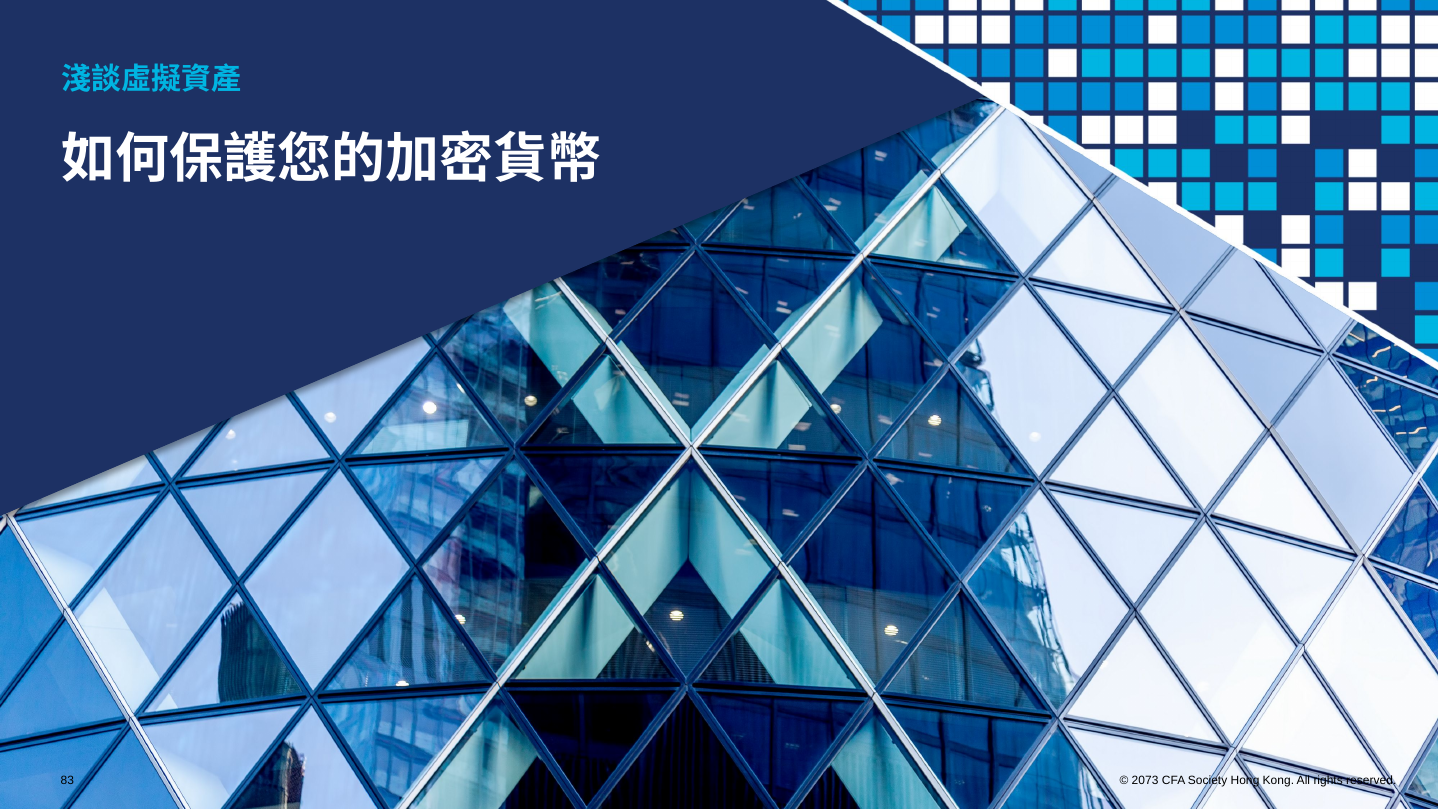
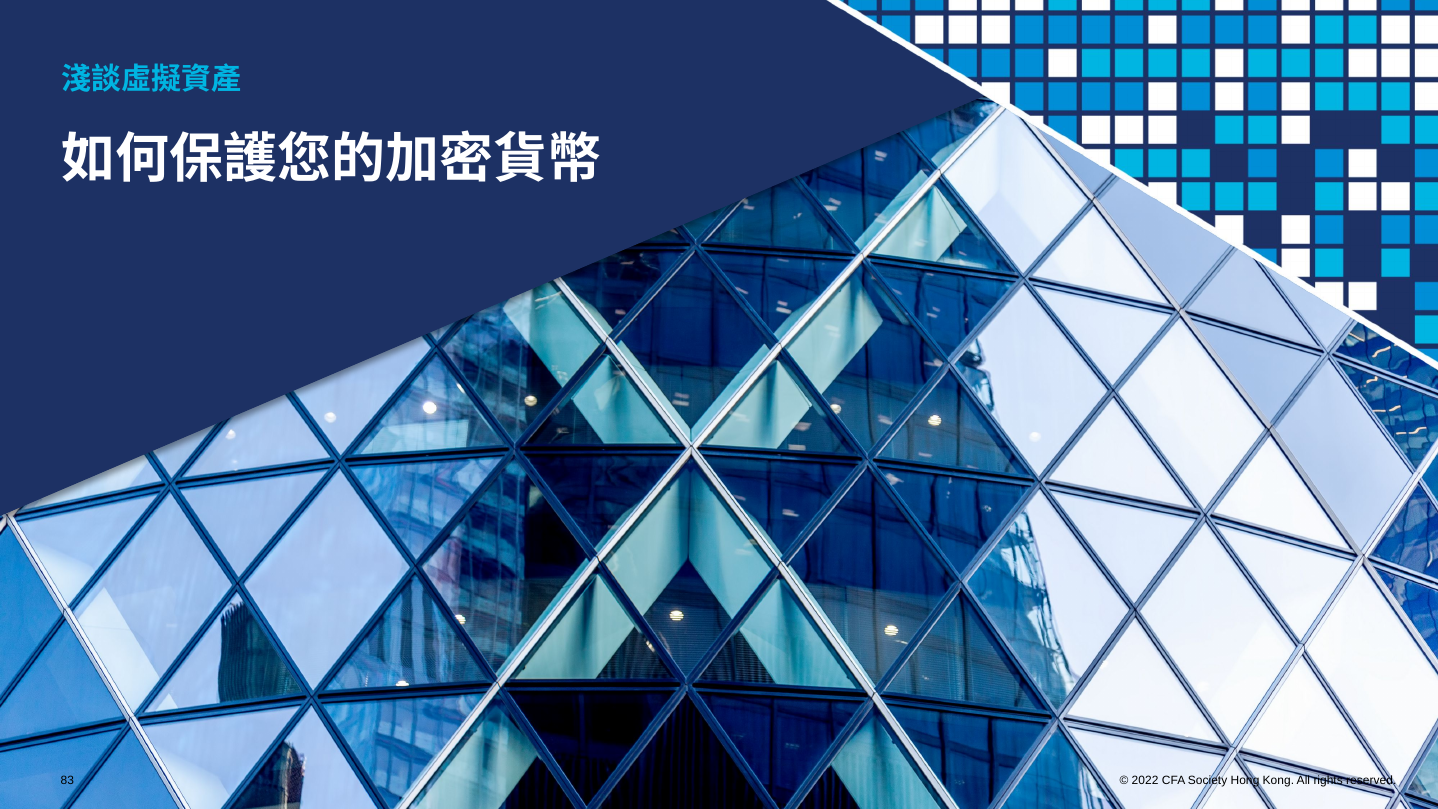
2073: 2073 -> 2022
